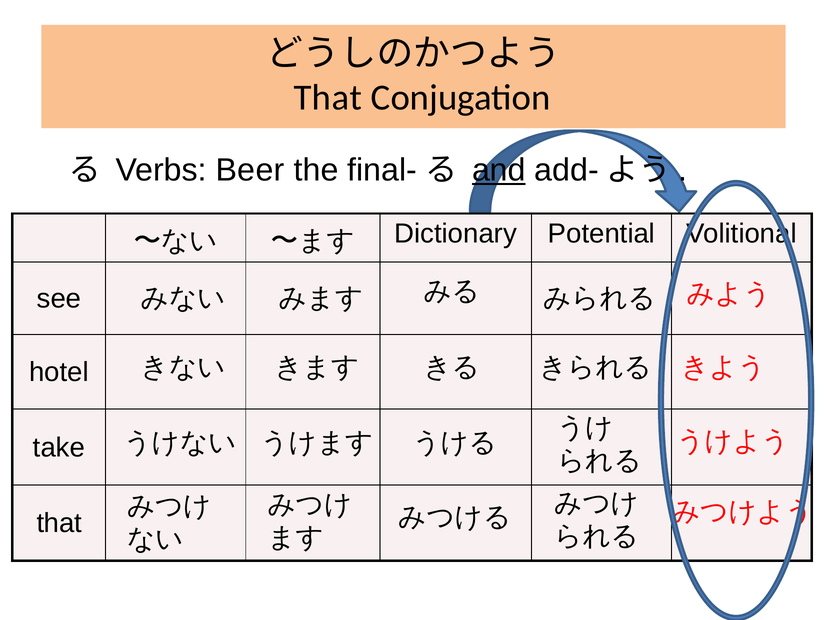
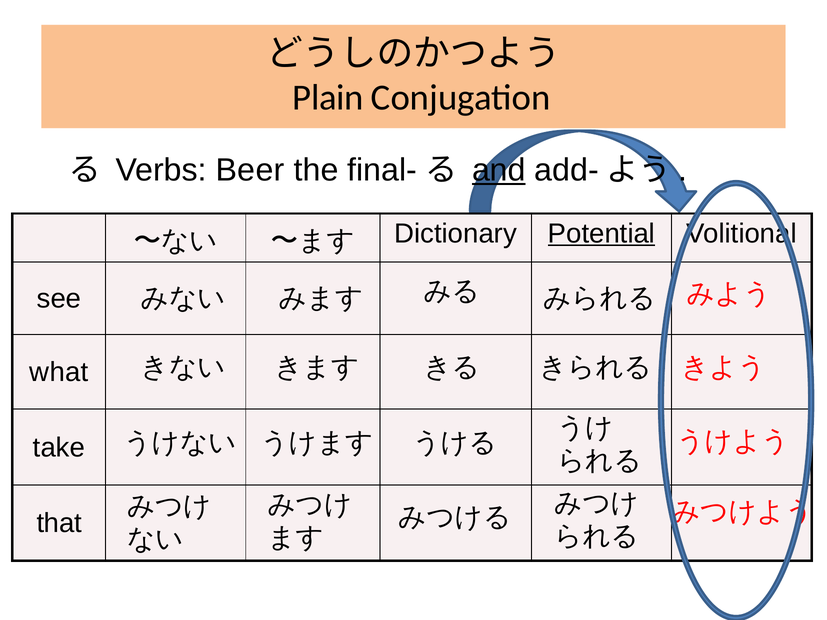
That at (328, 98): That -> Plain
Potential underline: none -> present
hotel: hotel -> what
